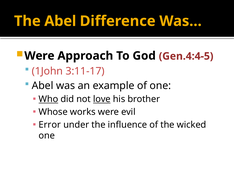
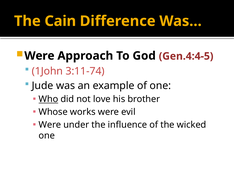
The Abel: Abel -> Cain
3:11-17: 3:11-17 -> 3:11-74
Abel at (43, 85): Abel -> Jude
love underline: present -> none
Error at (50, 124): Error -> Were
